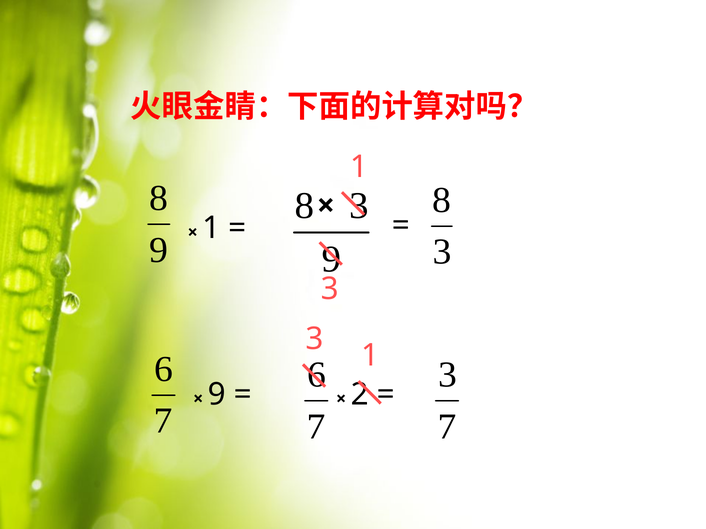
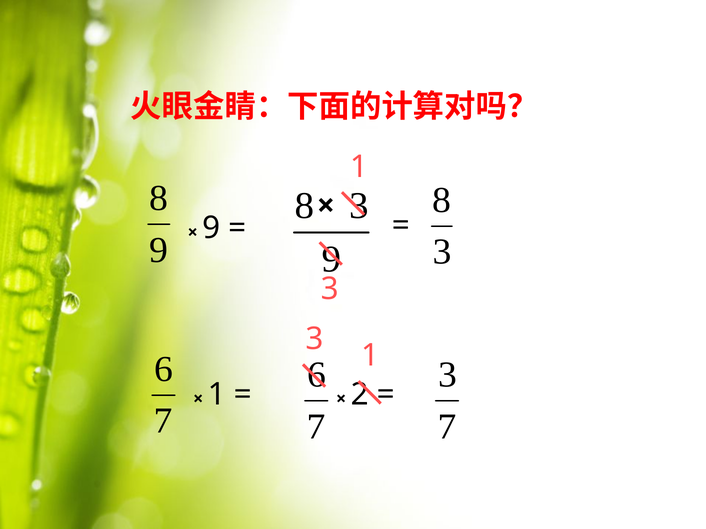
1 at (211, 228): 1 -> 9
9 at (217, 395): 9 -> 1
